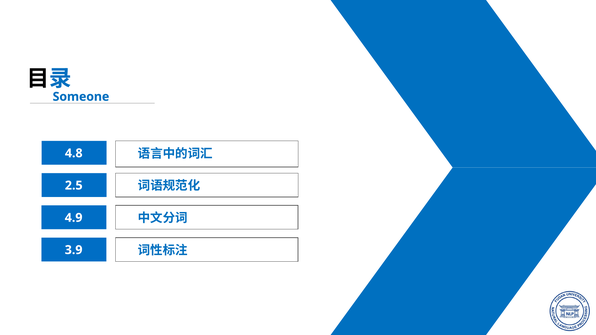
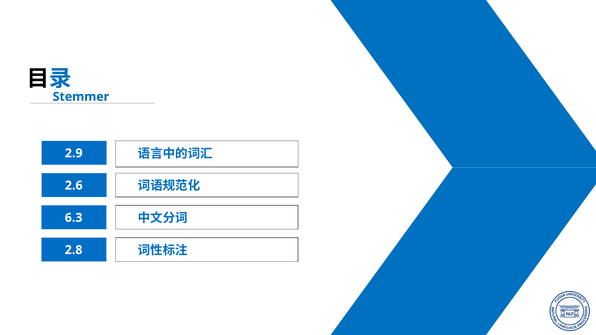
Someone: Someone -> Stemmer
4.8: 4.8 -> 2.9
2.5: 2.5 -> 2.6
4.9: 4.9 -> 6.3
3.9: 3.9 -> 2.8
